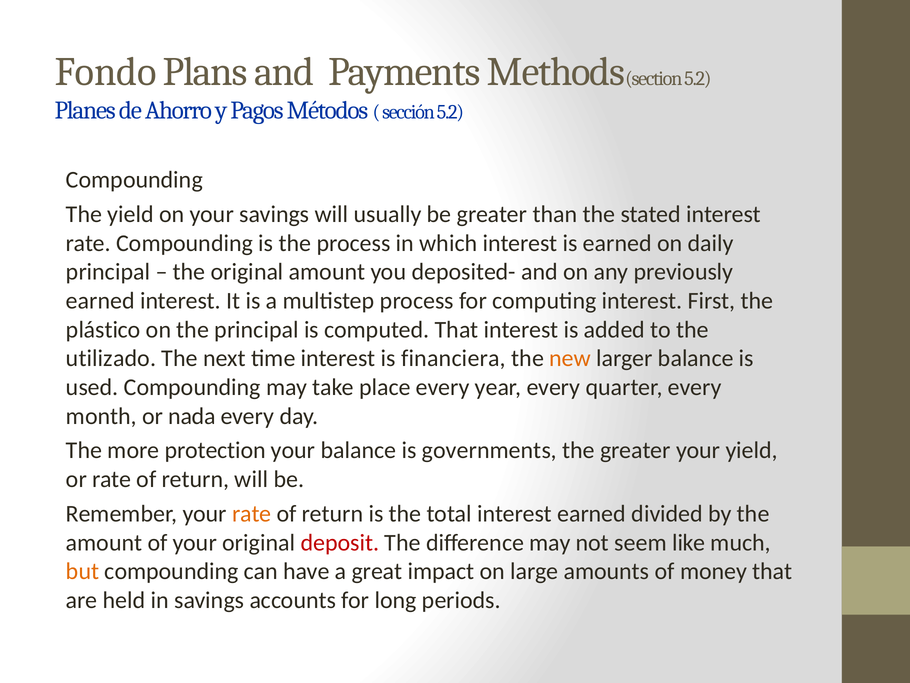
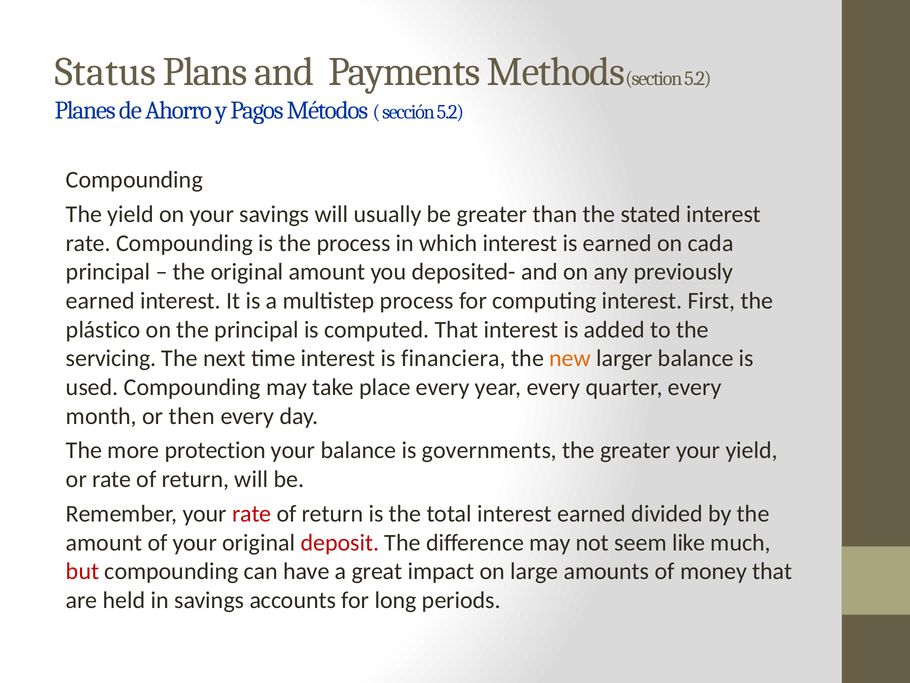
Fondo: Fondo -> Status
daily: daily -> cada
utilizado: utilizado -> servicing
nada: nada -> then
rate at (252, 513) colour: orange -> red
but colour: orange -> red
